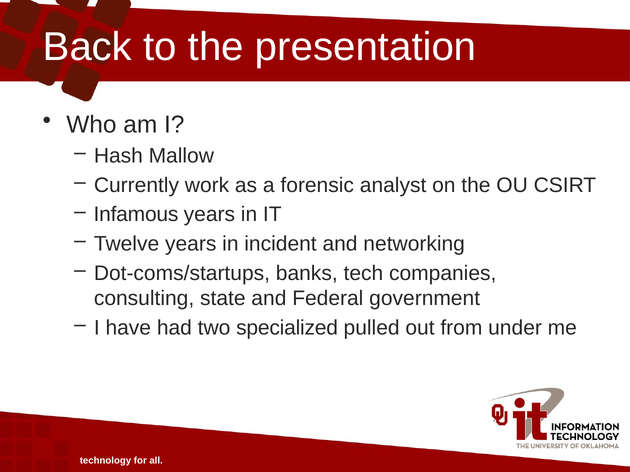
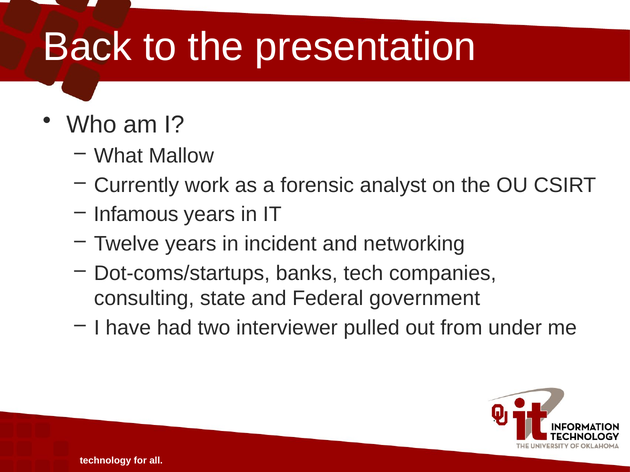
Hash: Hash -> What
specialized: specialized -> interviewer
